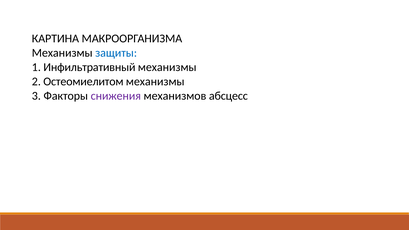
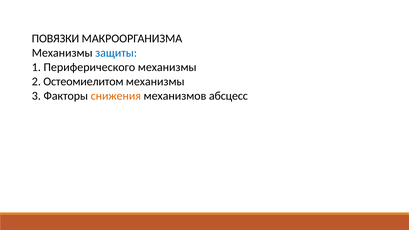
КАРТИНА: КАРТИНА -> ПОВЯЗКИ
Инфильтративный: Инфильтративный -> Периферического
снижения colour: purple -> orange
